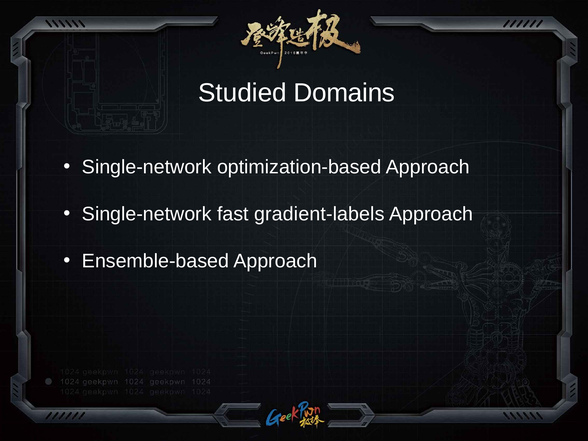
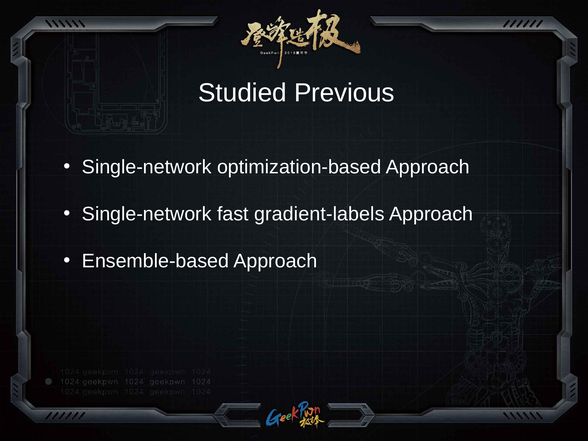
Domains: Domains -> Previous
